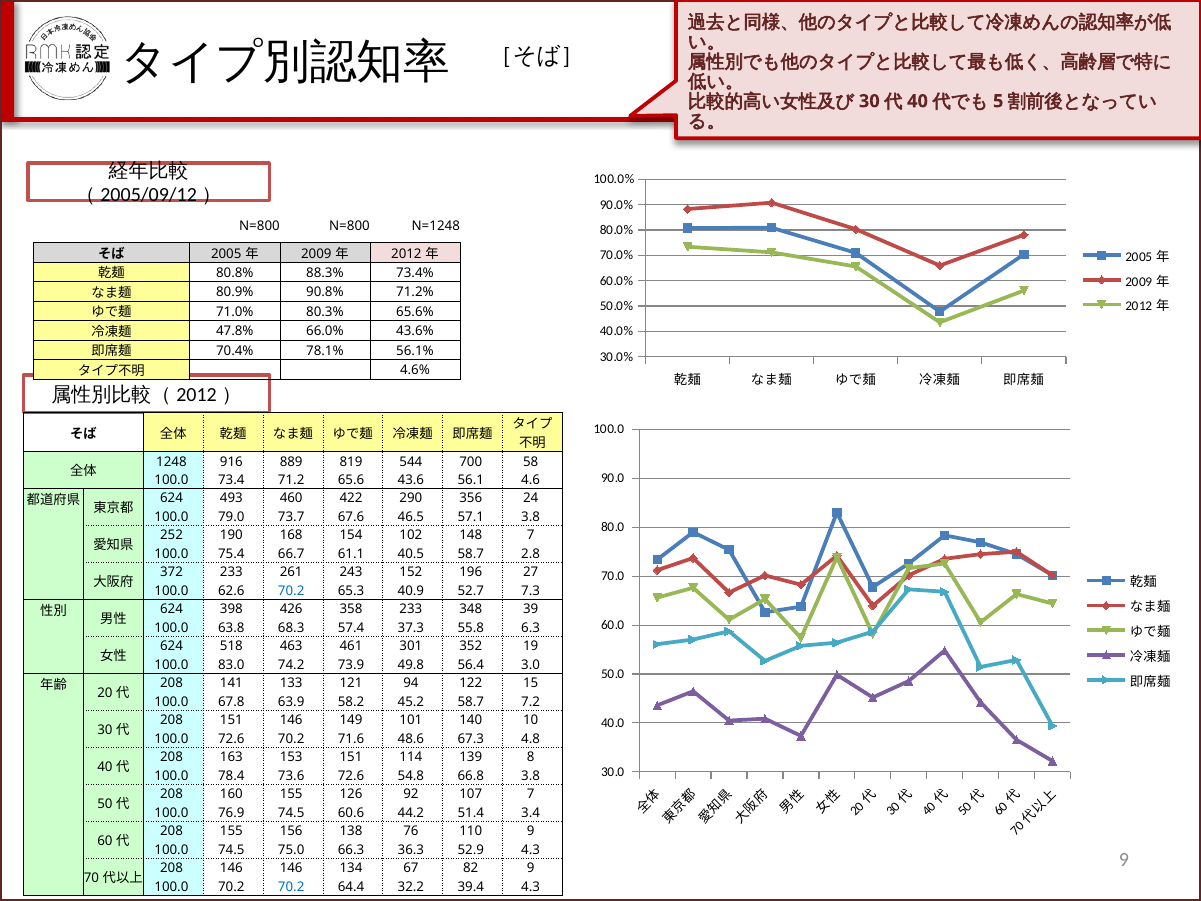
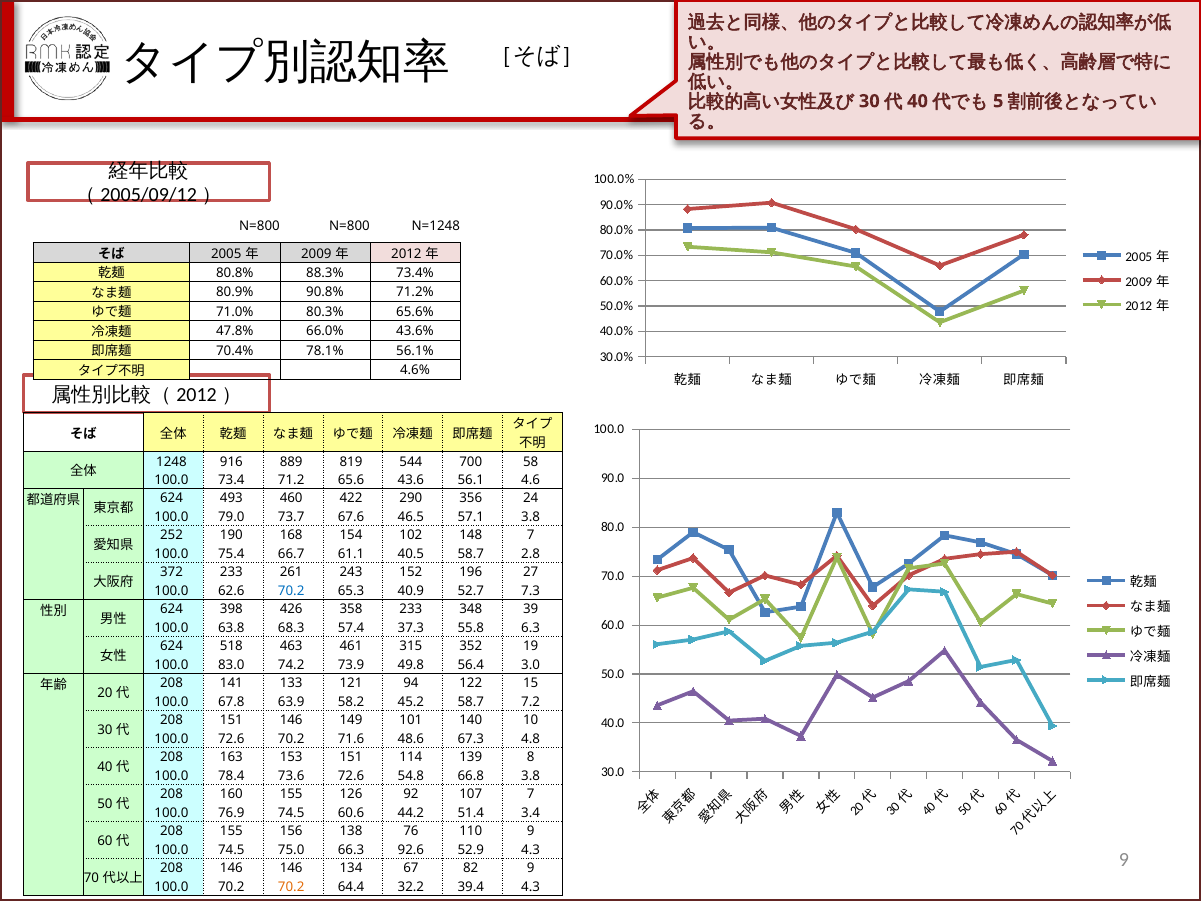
301: 301 -> 315
36.3: 36.3 -> 92.6
70.2 at (291, 887) colour: blue -> orange
